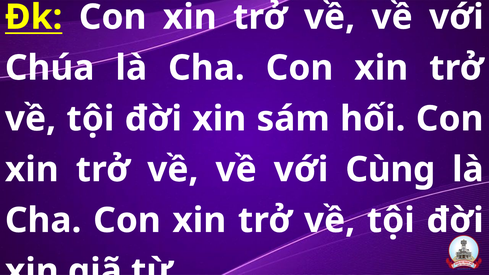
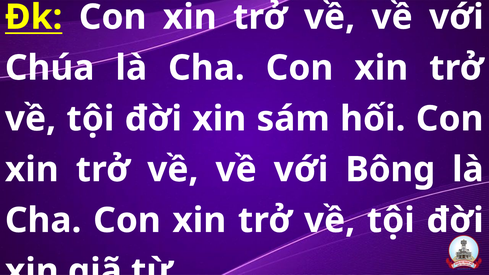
Cùng: Cùng -> Bông
